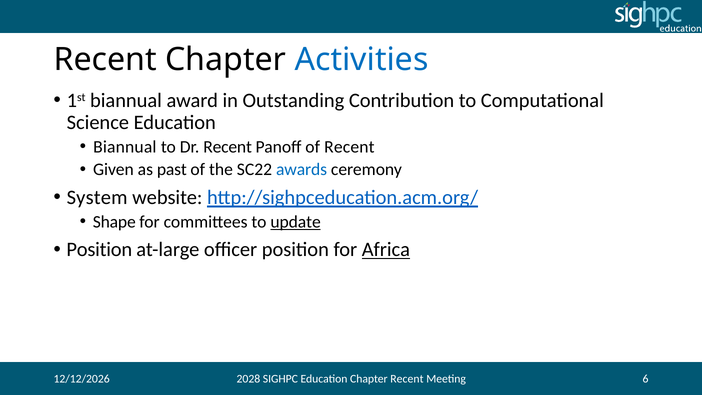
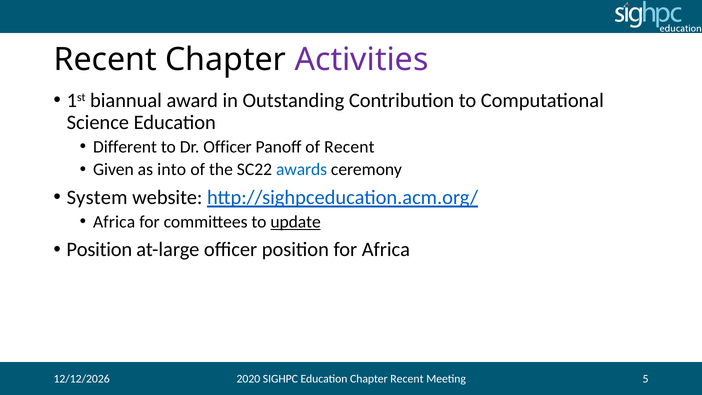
Activities colour: blue -> purple
Biannual at (125, 147): Biannual -> Different
Dr Recent: Recent -> Officer
past: past -> into
Shape at (114, 222): Shape -> Africa
Africa at (386, 250) underline: present -> none
2028: 2028 -> 2020
6: 6 -> 5
